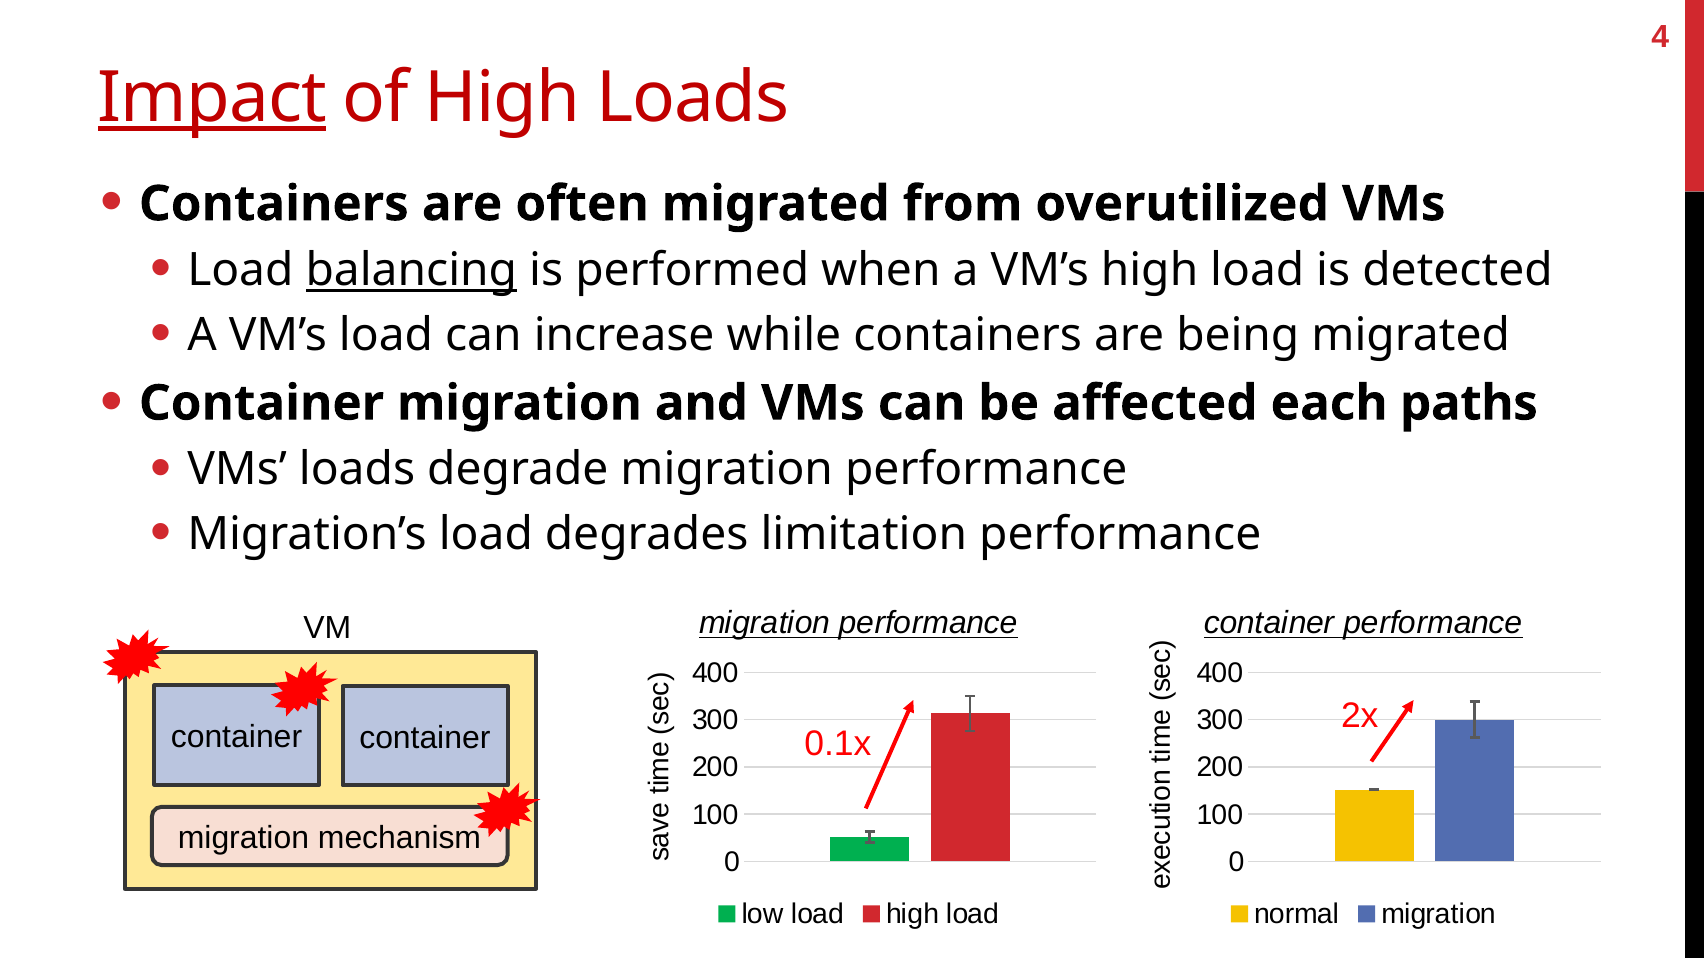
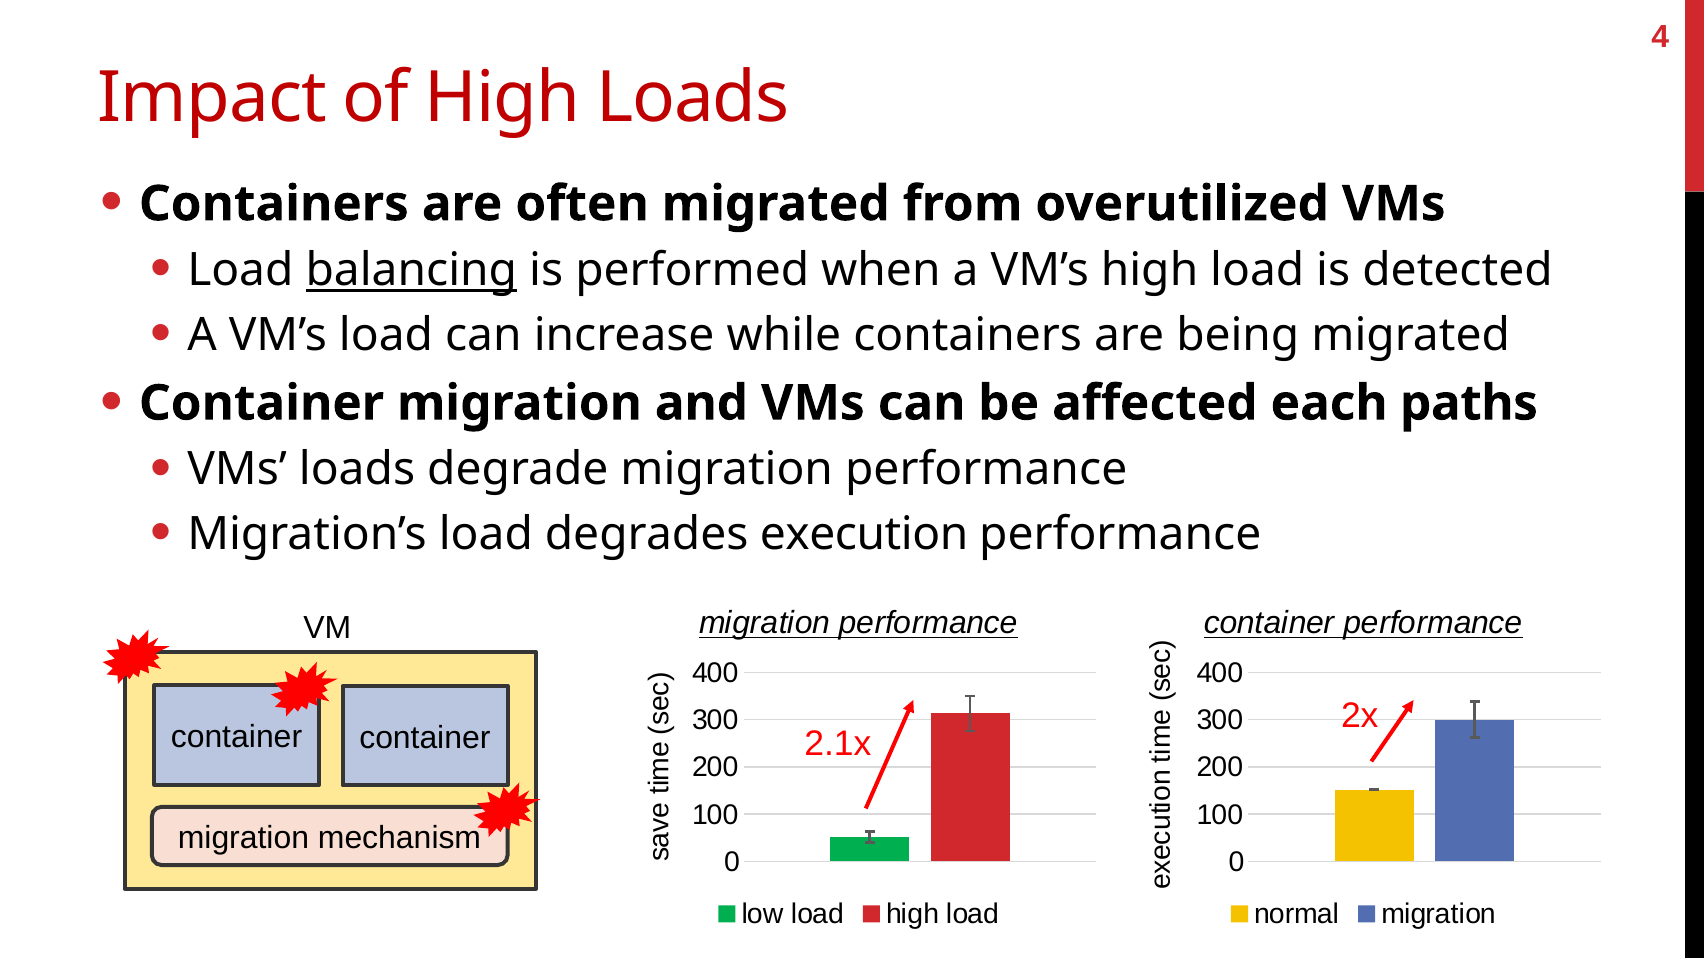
Impact underline: present -> none
limitation: limitation -> execution
0.1x: 0.1x -> 2.1x
